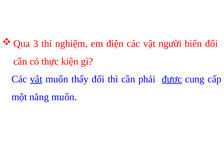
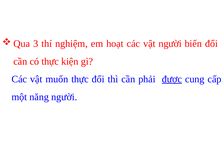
điện: điện -> hoạt
vật at (36, 79) underline: present -> none
muốn thấy: thấy -> thực
năng muốn: muốn -> người
